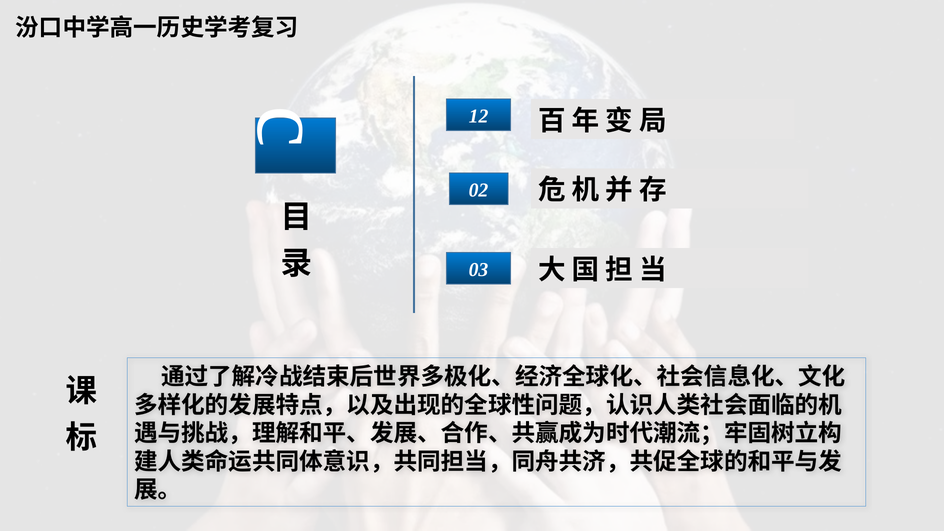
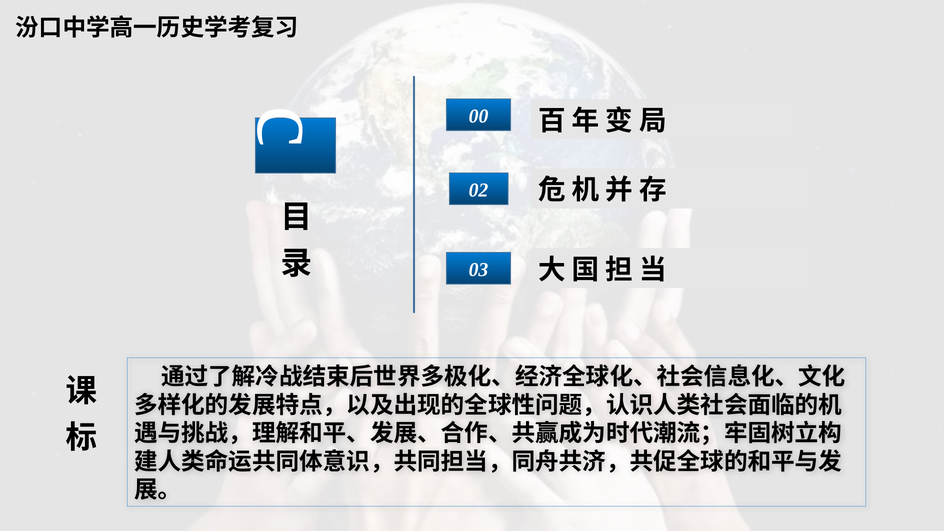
12: 12 -> 00
